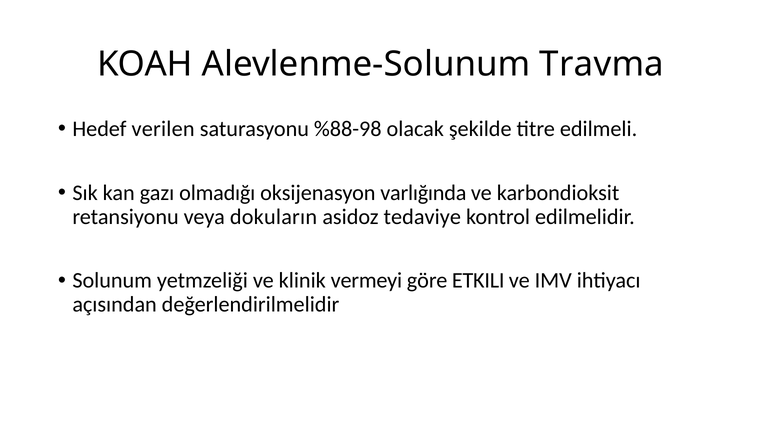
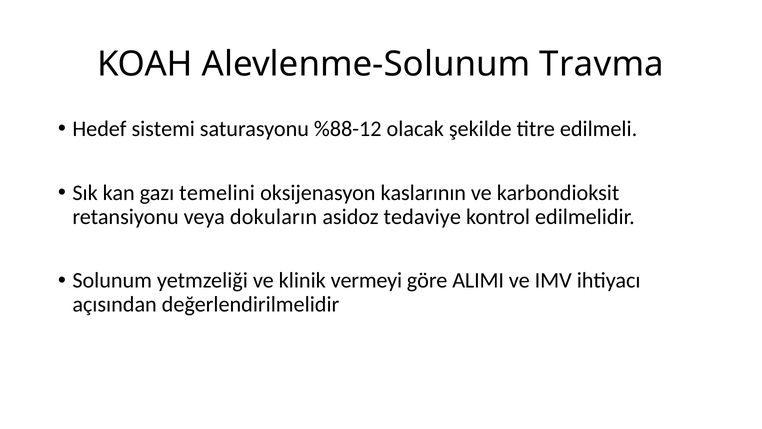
verilen: verilen -> sistemi
%88-98: %88-98 -> %88-12
olmadığı: olmadığı -> temelini
varlığında: varlığında -> kaslarının
ETKILI: ETKILI -> ALIMI
